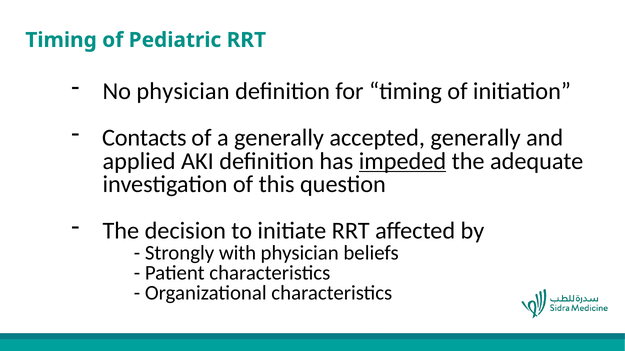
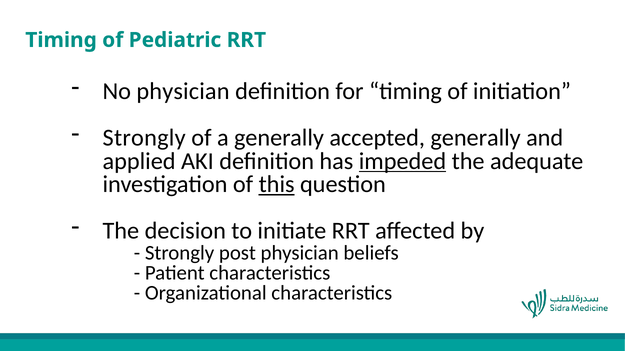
Contacts at (144, 138): Contacts -> Strongly
this underline: none -> present
with: with -> post
